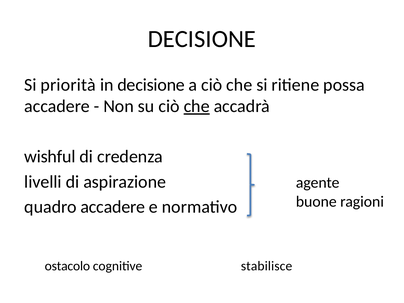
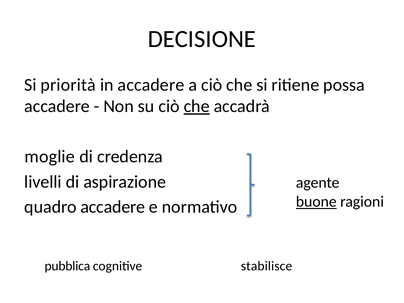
in decisione: decisione -> accadere
wishful: wishful -> moglie
buone underline: none -> present
ostacolo: ostacolo -> pubblica
